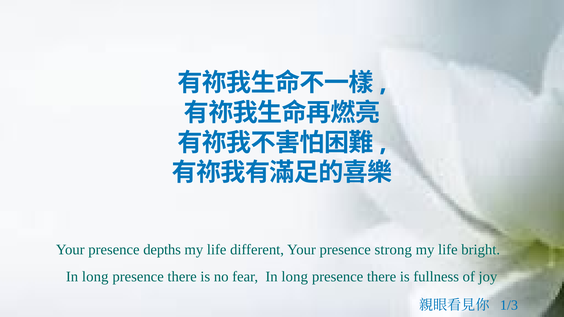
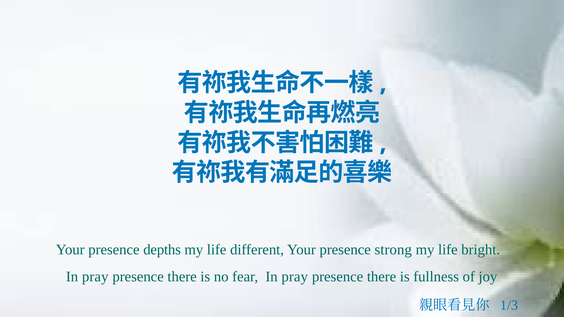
long at (95, 277): long -> pray
fear In long: long -> pray
